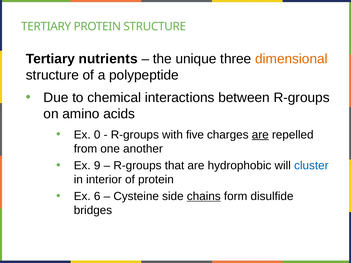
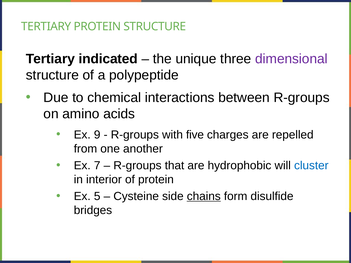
nutrients: nutrients -> indicated
dimensional colour: orange -> purple
0: 0 -> 9
are at (260, 135) underline: present -> none
9: 9 -> 7
6: 6 -> 5
